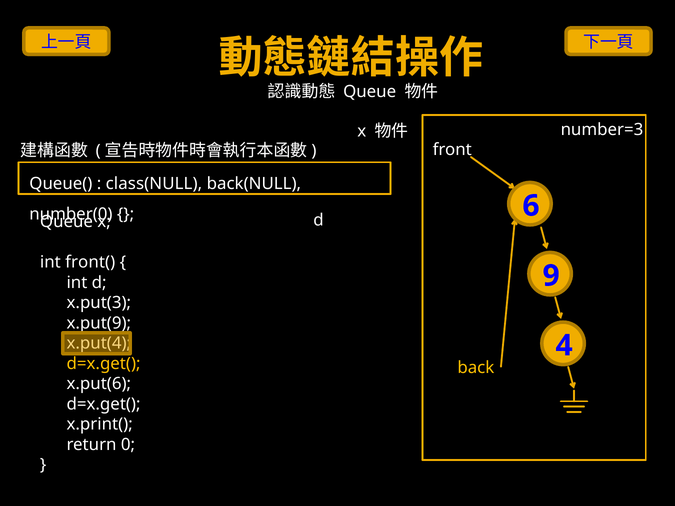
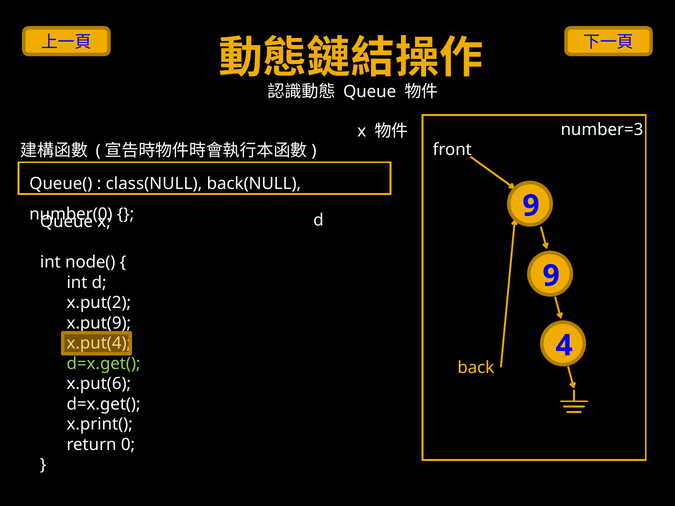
d 6: 6 -> 9
front(: front( -> node(
x.put(3: x.put(3 -> x.put(2
d=x.get( at (104, 364) colour: yellow -> light green
